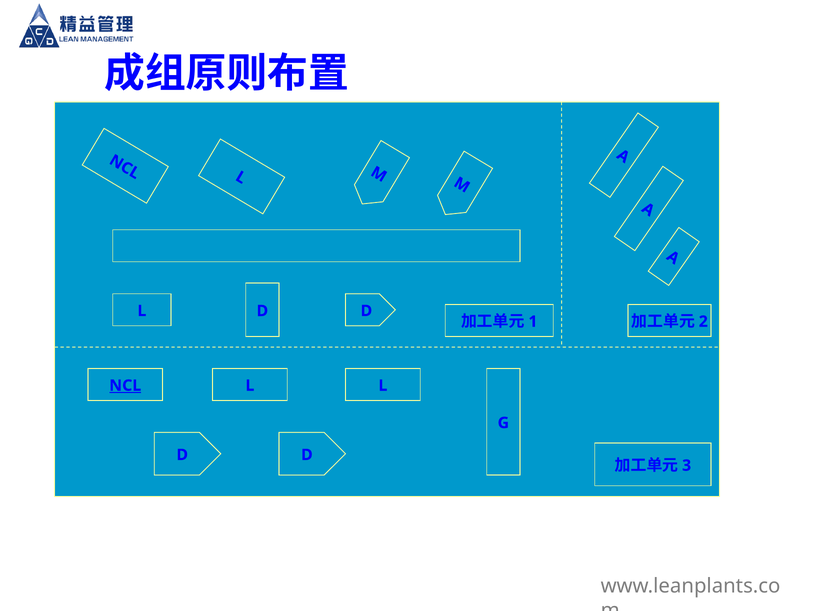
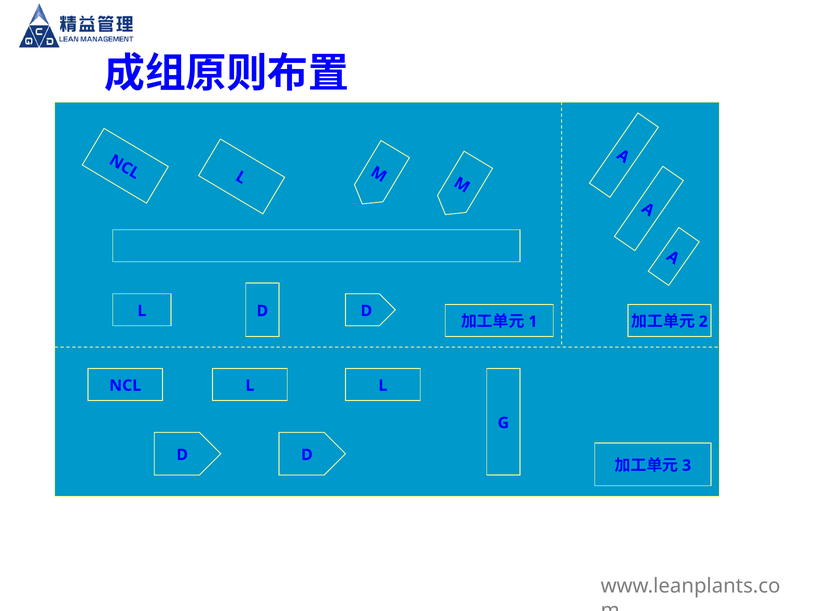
NCL underline: present -> none
